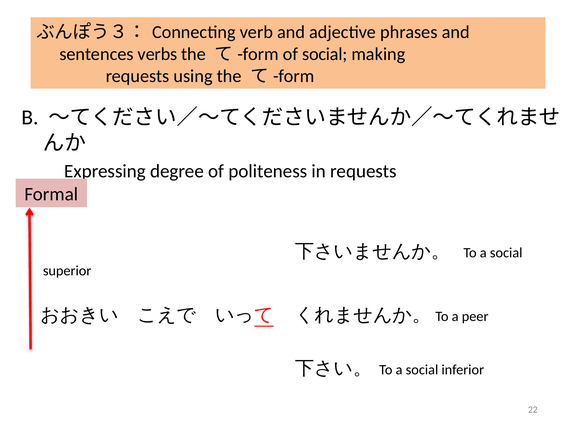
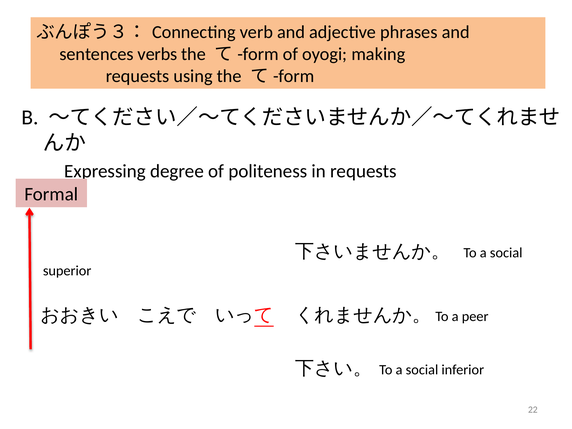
of social: social -> oyogi
